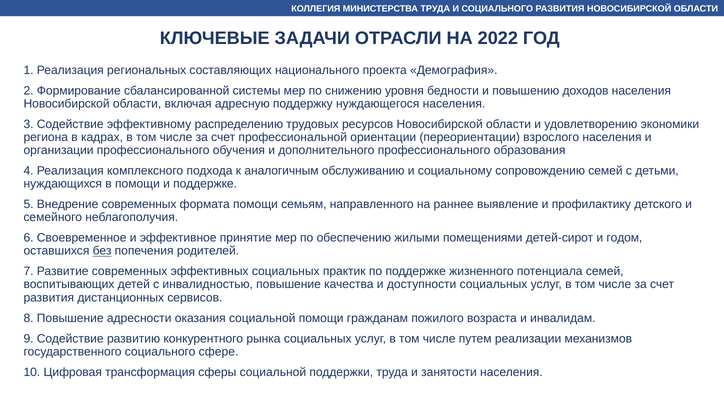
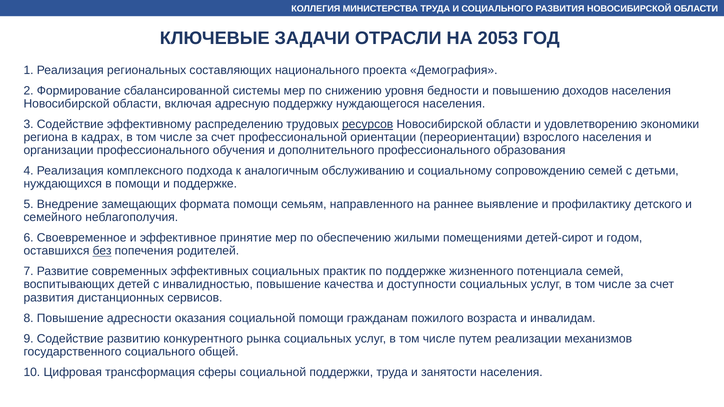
2022: 2022 -> 2053
ресурсов underline: none -> present
Внедрение современных: современных -> замещающих
сфере: сфере -> общей
